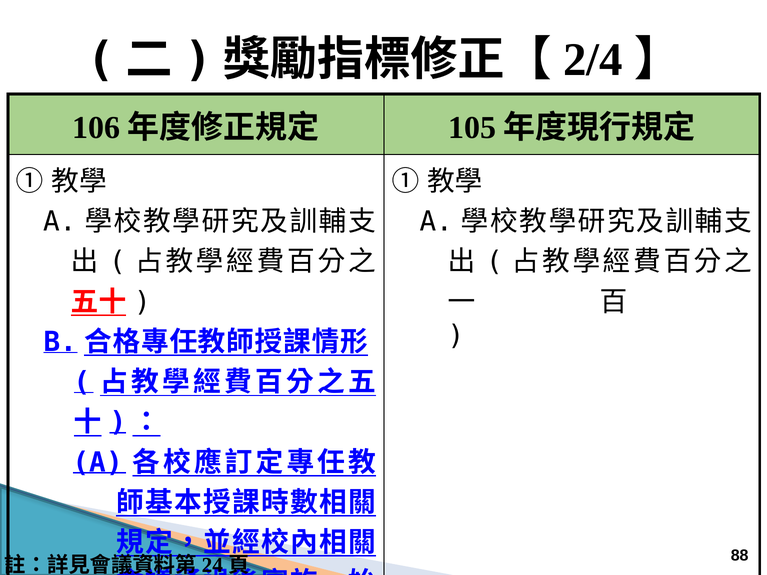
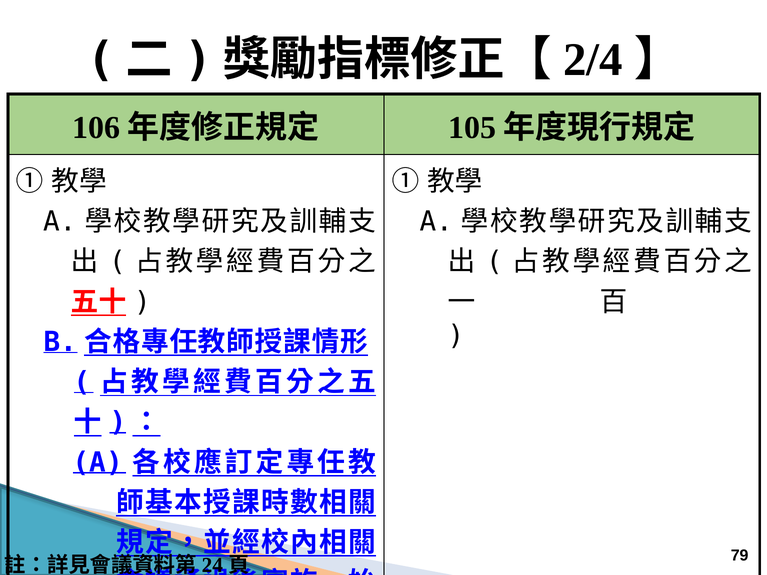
88: 88 -> 79
